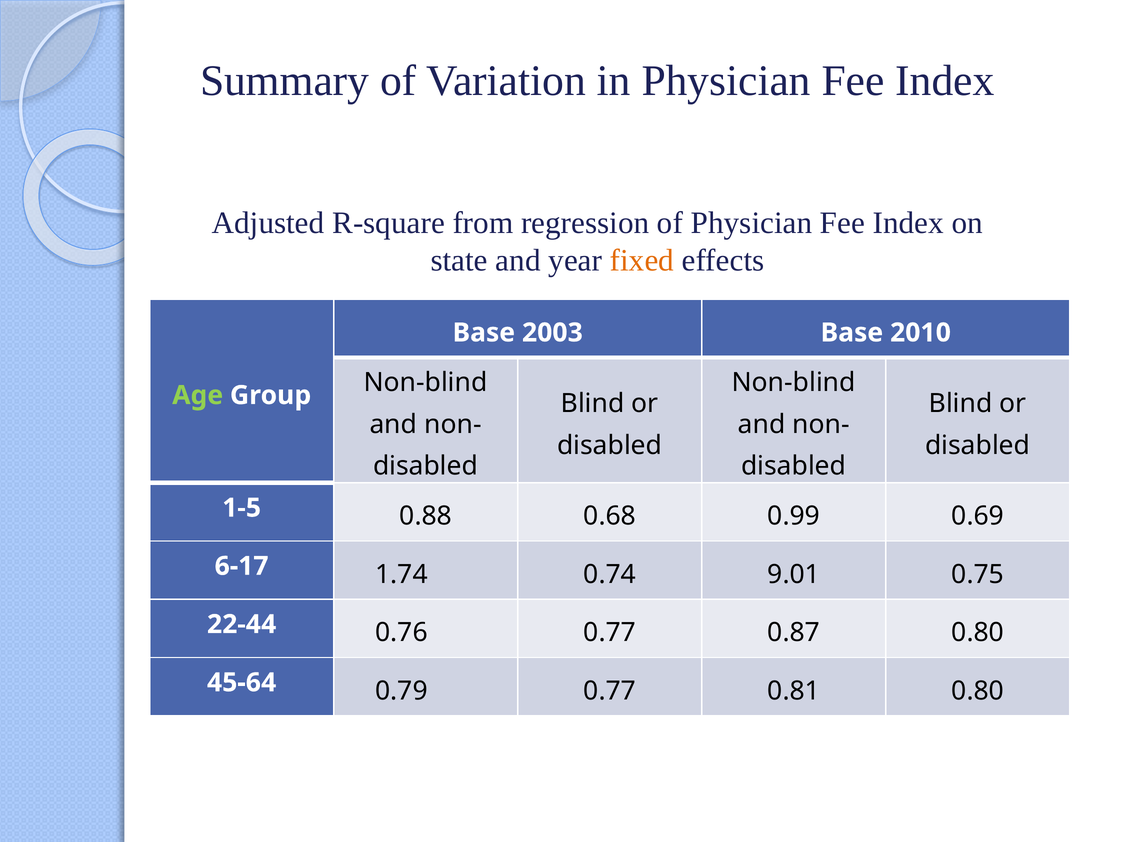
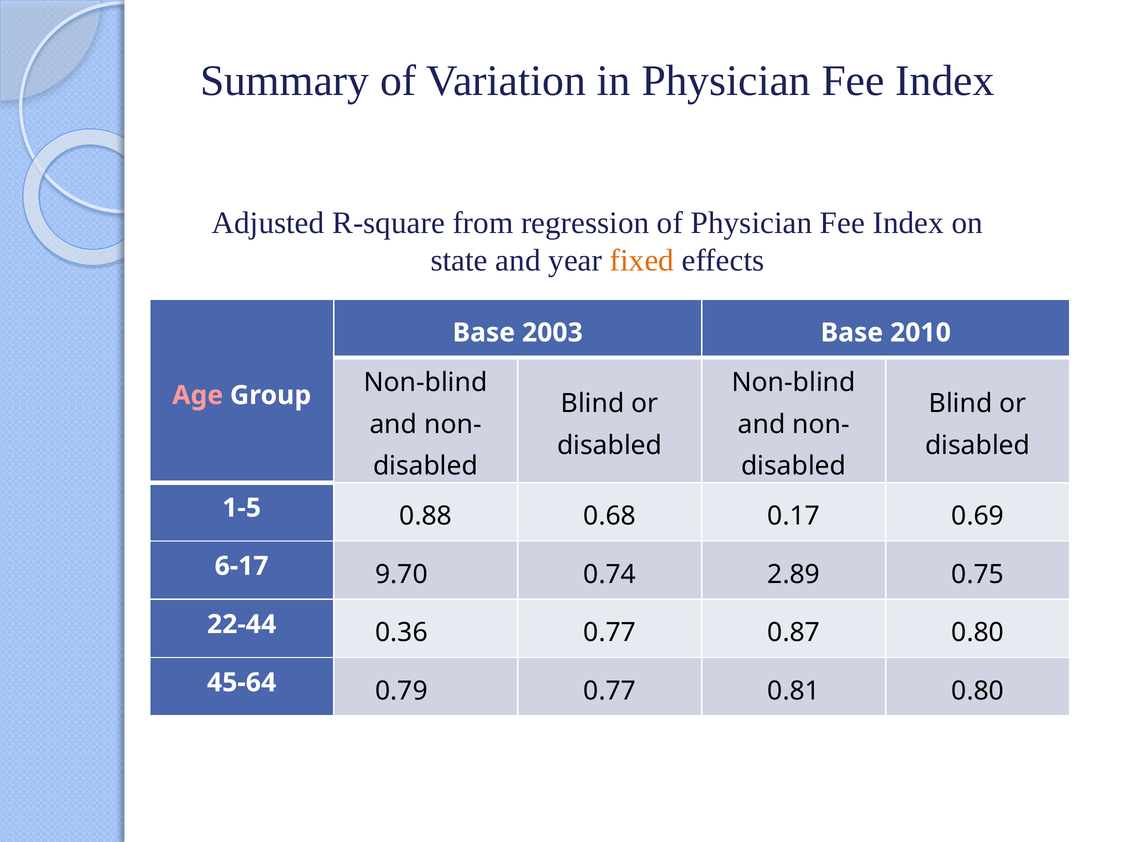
Age colour: light green -> pink
0.99: 0.99 -> 0.17
1.74: 1.74 -> 9.70
9.01: 9.01 -> 2.89
0.76: 0.76 -> 0.36
